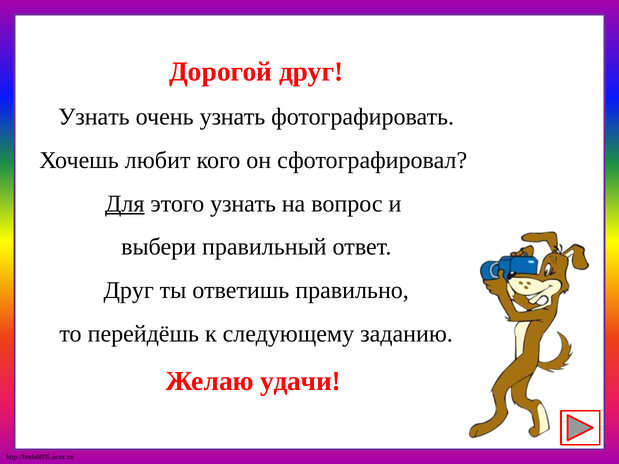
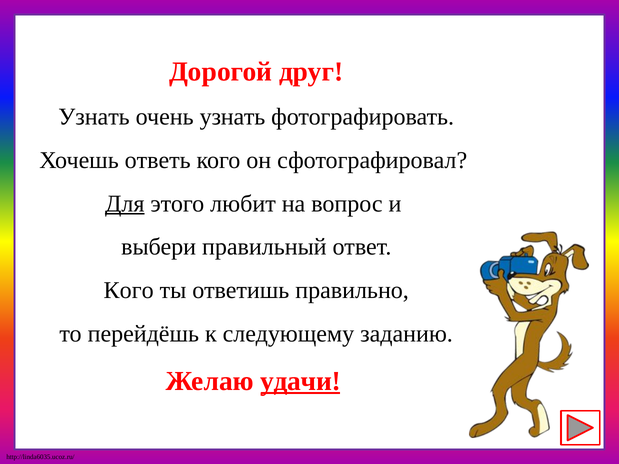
любит: любит -> ответь
этого узнать: узнать -> любит
Друг at (129, 290): Друг -> Кого
удачи underline: none -> present
